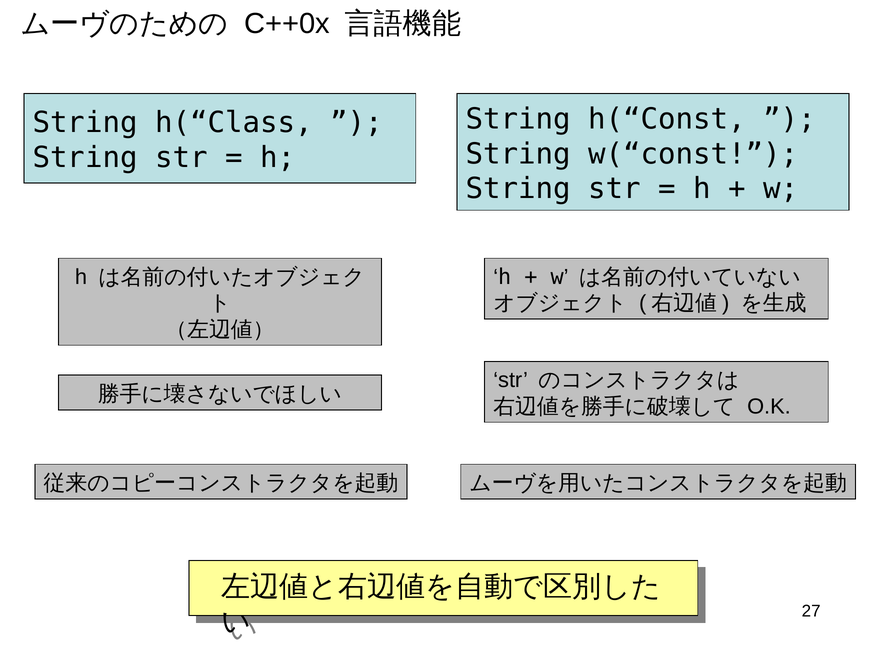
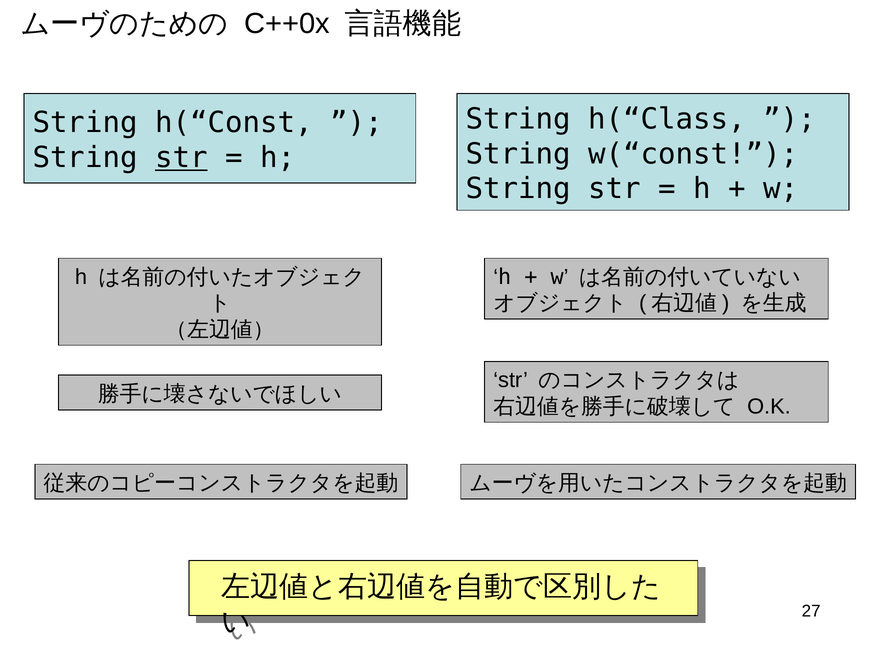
h(“Const: h(“Const -> h(“Class
h(“Class: h(“Class -> h(“Const
str at (181, 158) underline: none -> present
